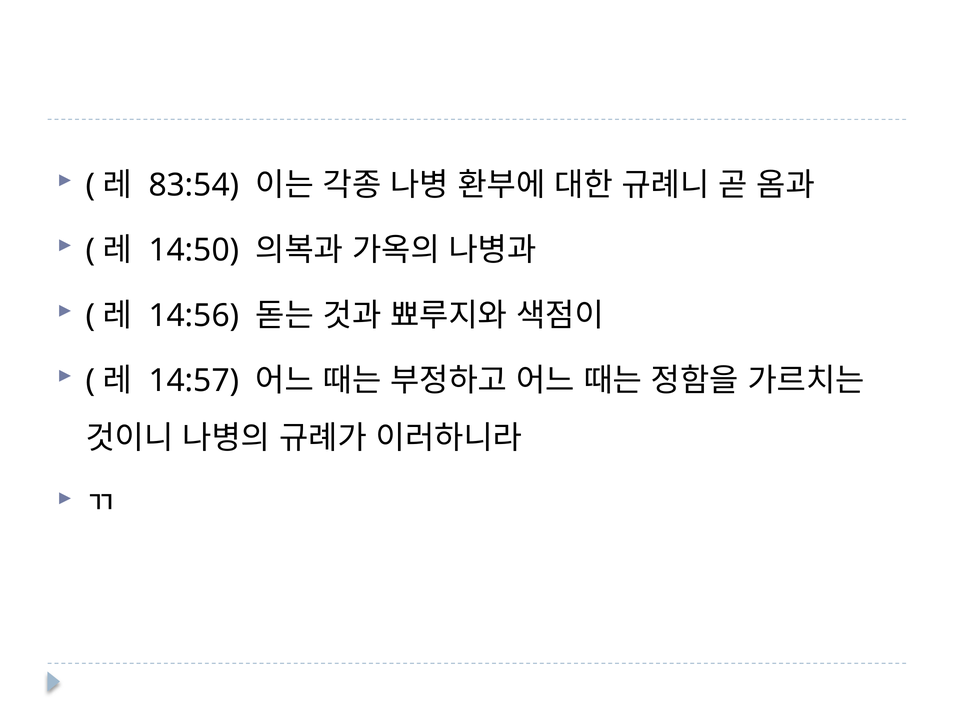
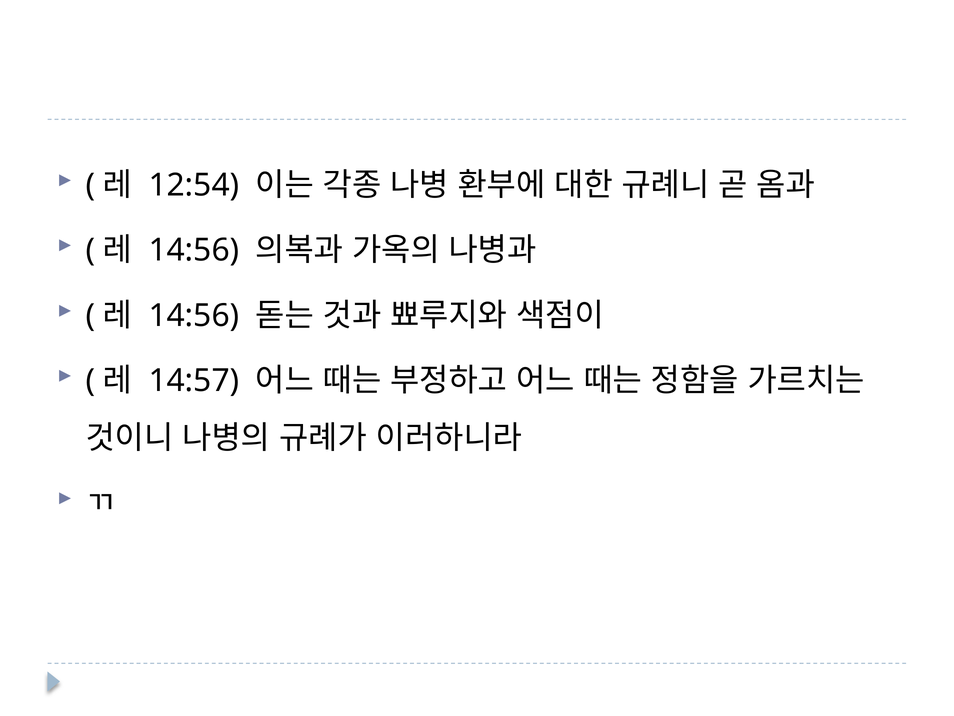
83:54: 83:54 -> 12:54
14:50 at (194, 250): 14:50 -> 14:56
